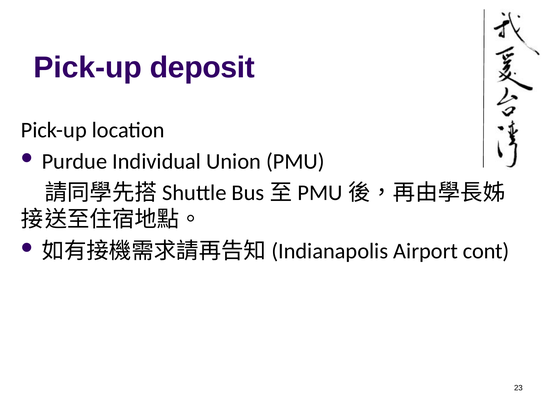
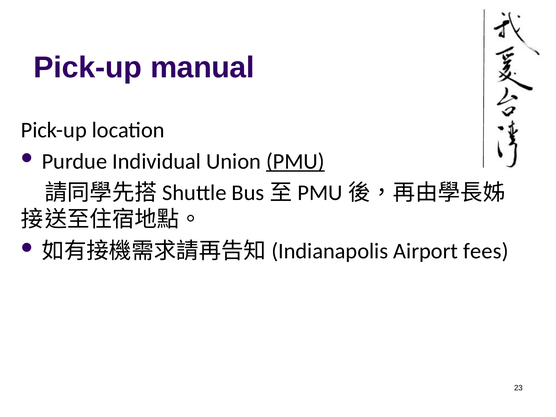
deposit: deposit -> manual
PMU underline: none -> present
cont: cont -> fees
